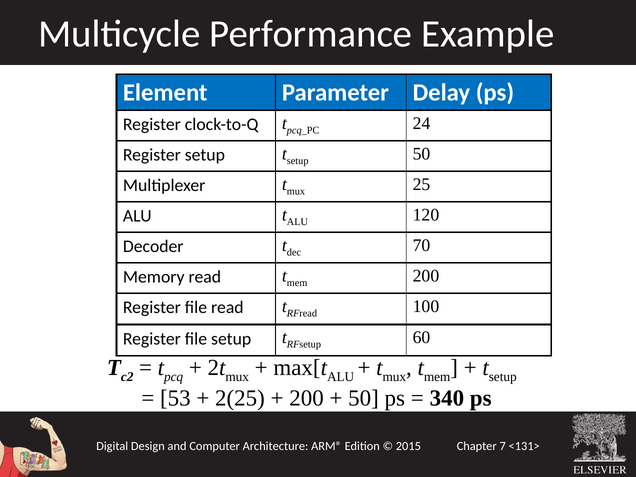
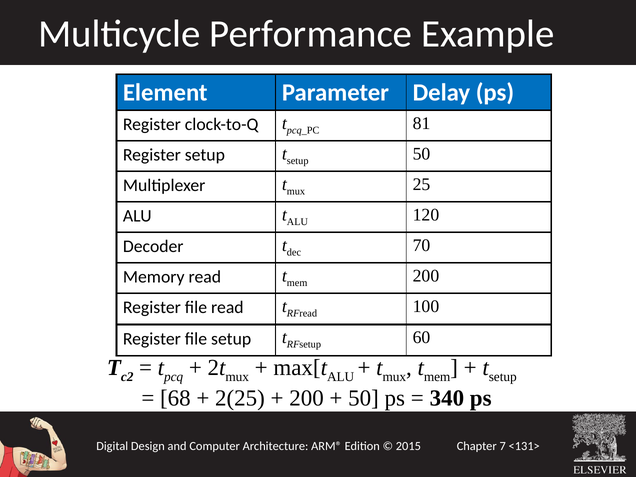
24: 24 -> 81
53: 53 -> 68
